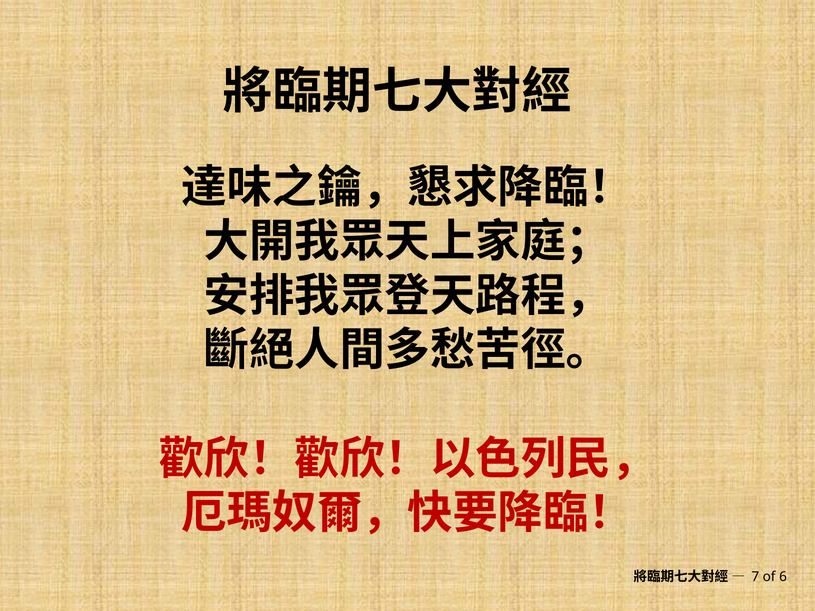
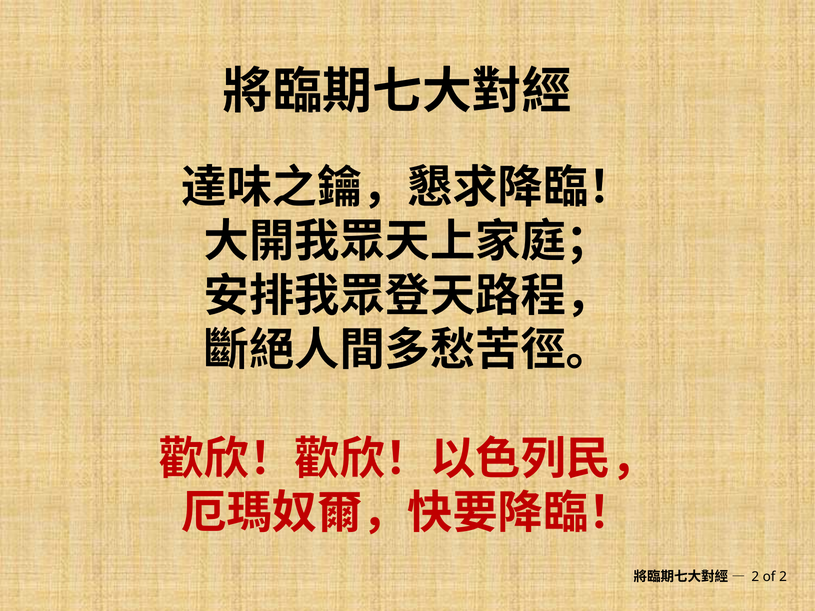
7 at (755, 577): 7 -> 2
of 6: 6 -> 2
